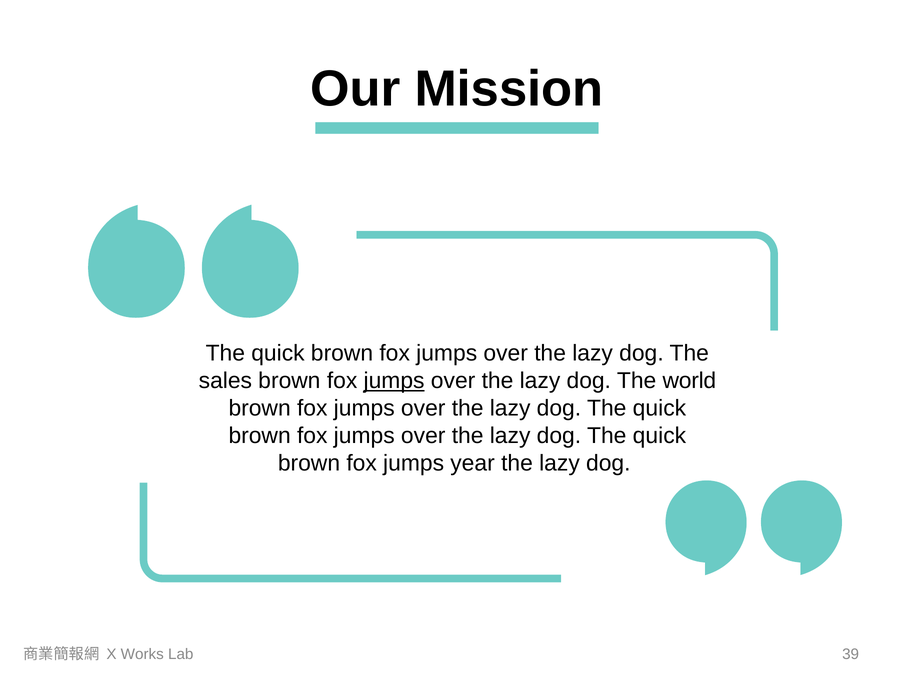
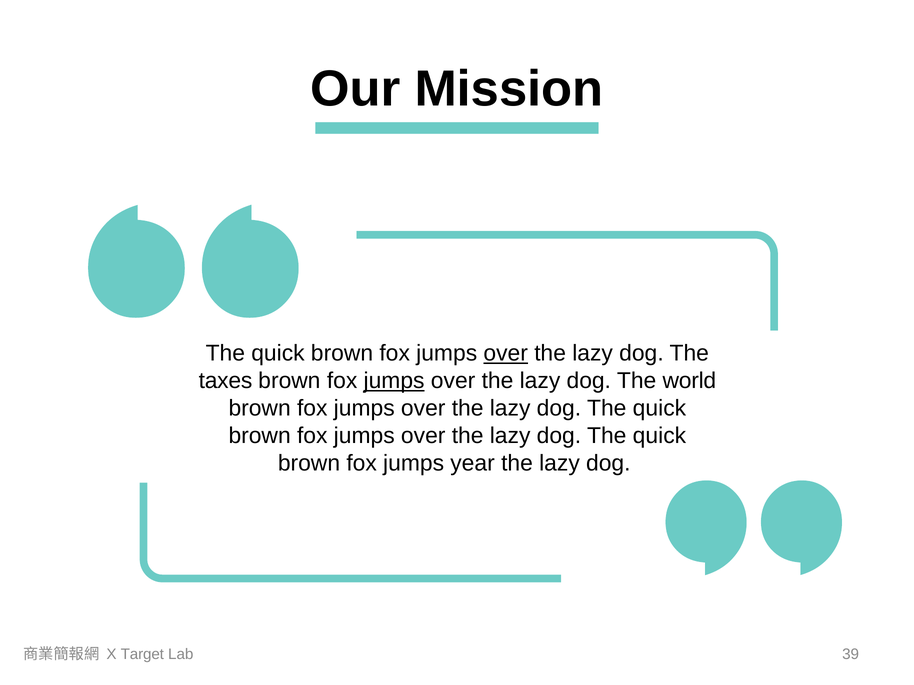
over at (506, 354) underline: none -> present
sales: sales -> taxes
Works: Works -> Target
